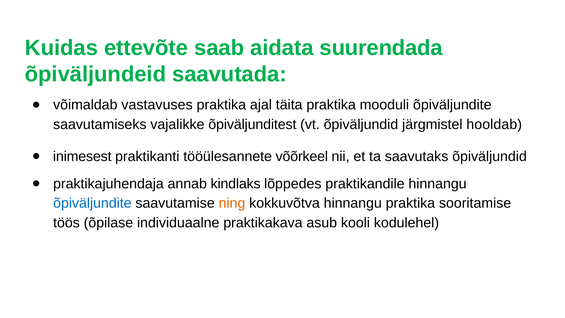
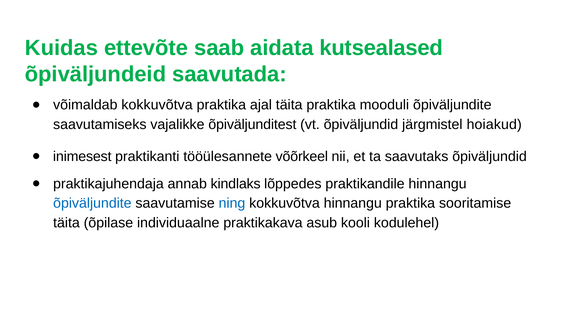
suurendada: suurendada -> kutsealased
võimaldab vastavuses: vastavuses -> kokkuvõtva
hooldab: hooldab -> hoiakud
ning colour: orange -> blue
töös at (66, 223): töös -> täita
